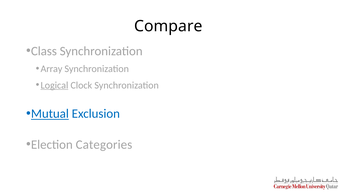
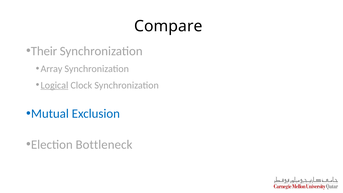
Class: Class -> Their
Mutual underline: present -> none
Categories: Categories -> Bottleneck
